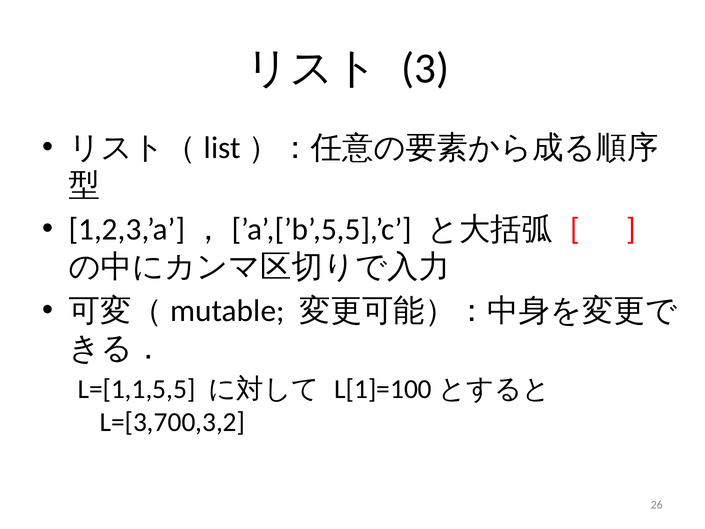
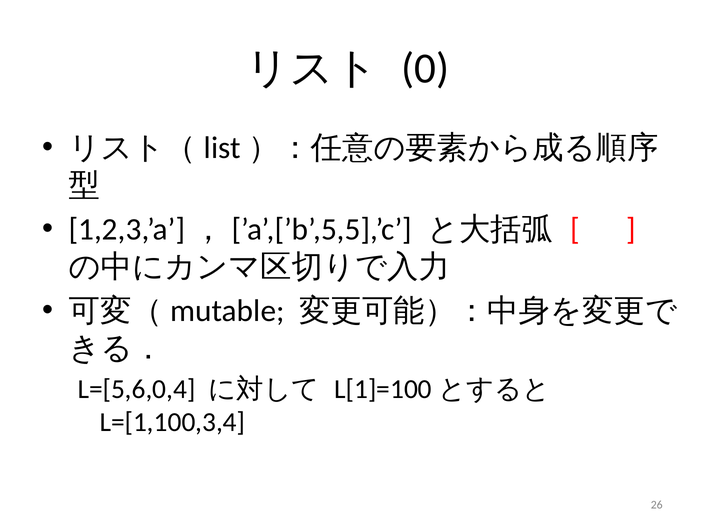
3: 3 -> 0
L=[1,1,5,5: L=[1,1,5,5 -> L=[5,6,0,4
L=[3,700,3,2: L=[3,700,3,2 -> L=[1,100,3,4
